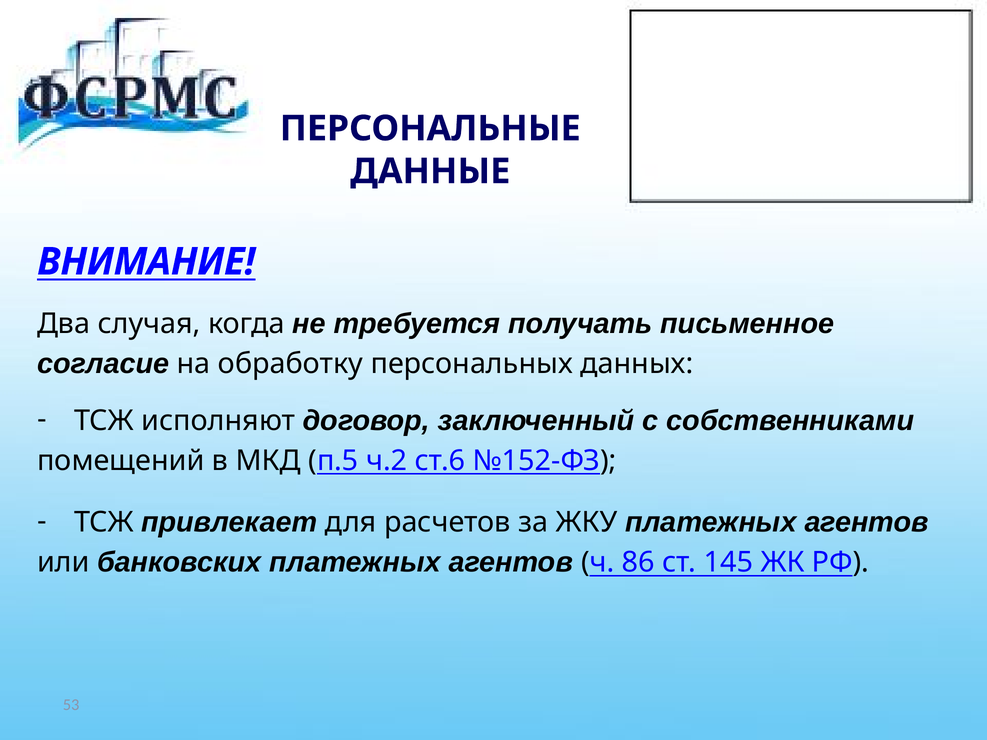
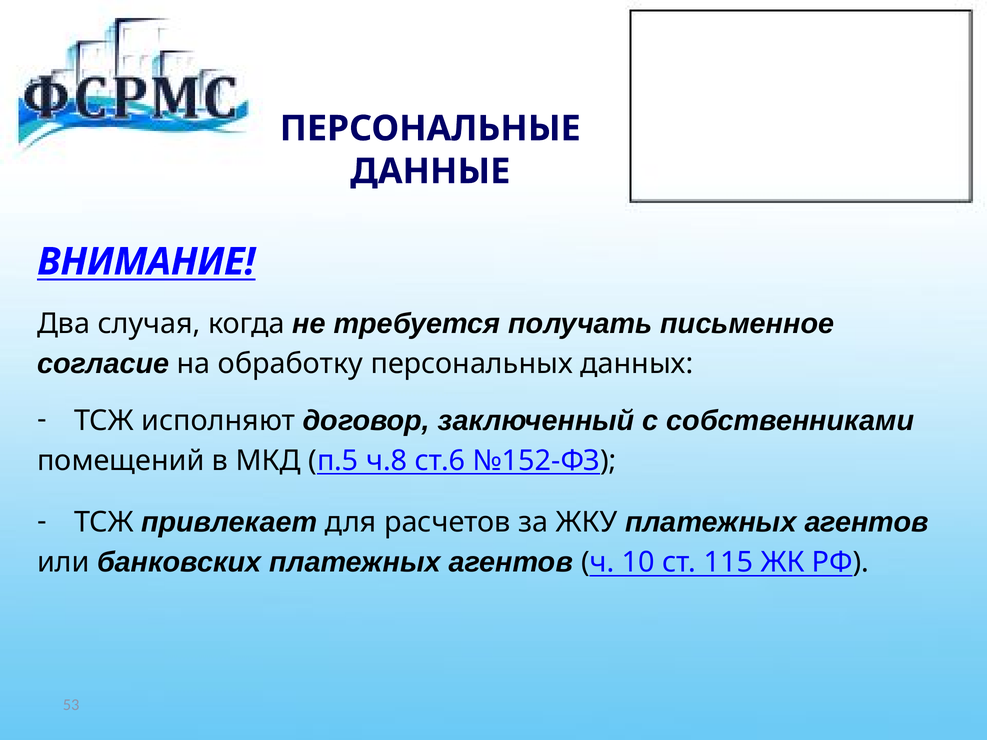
ч.2: ч.2 -> ч.8
86: 86 -> 10
145: 145 -> 115
